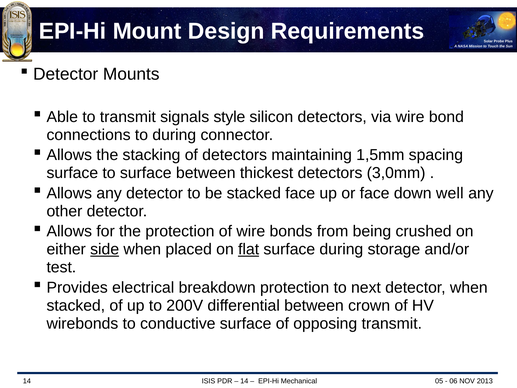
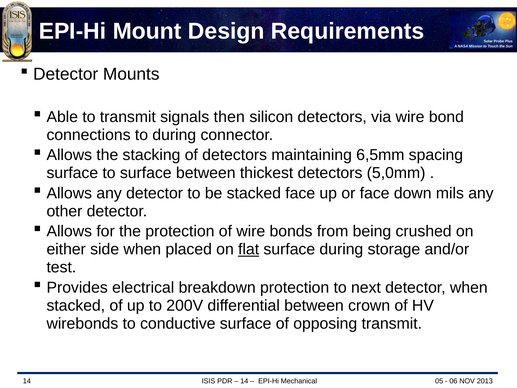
style: style -> then
1,5mm: 1,5mm -> 6,5mm
3,0mm: 3,0mm -> 5,0mm
well: well -> mils
side underline: present -> none
